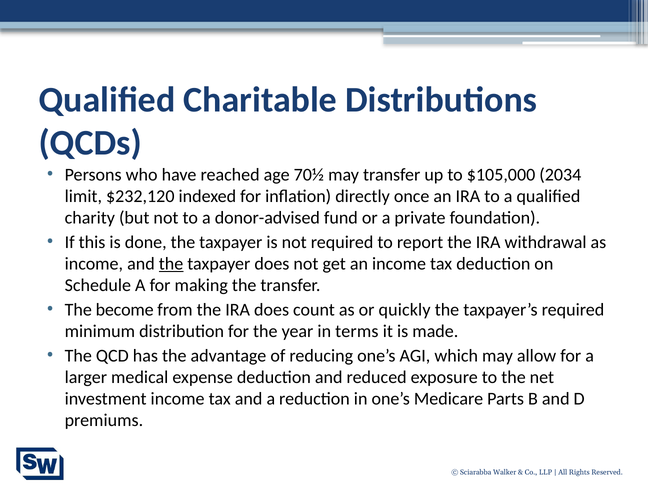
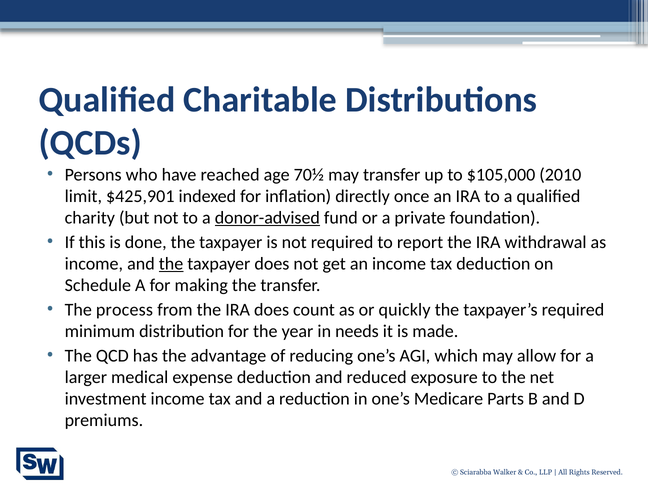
2034: 2034 -> 2010
$232,120: $232,120 -> $425,901
donor-advised underline: none -> present
become: become -> process
terms: terms -> needs
